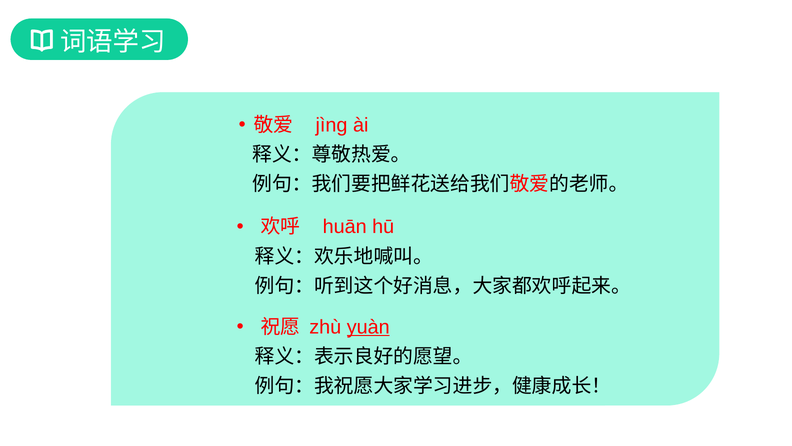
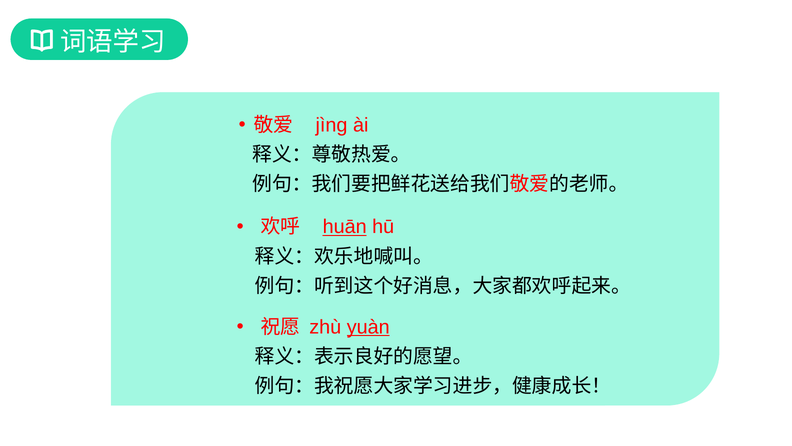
huān underline: none -> present
